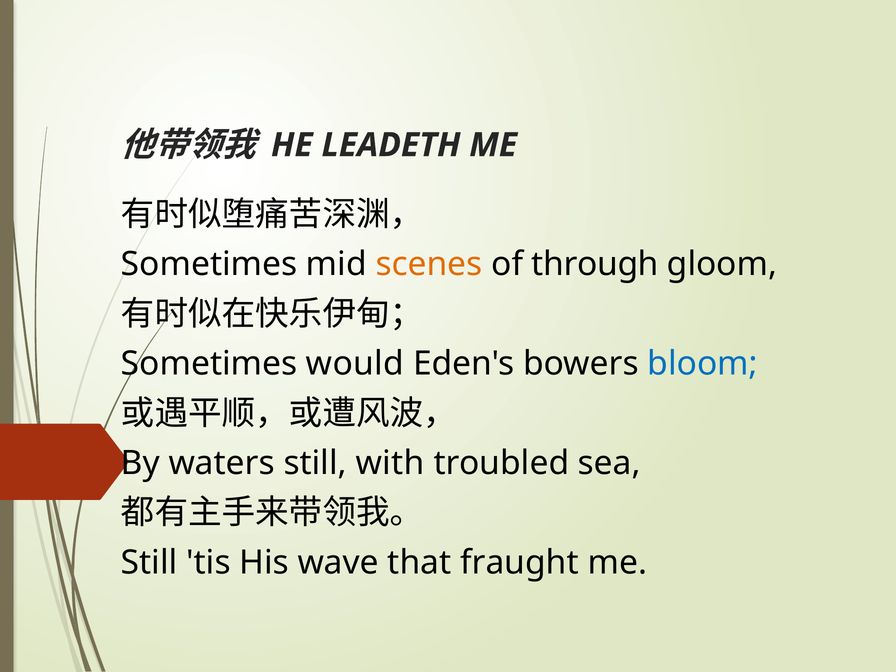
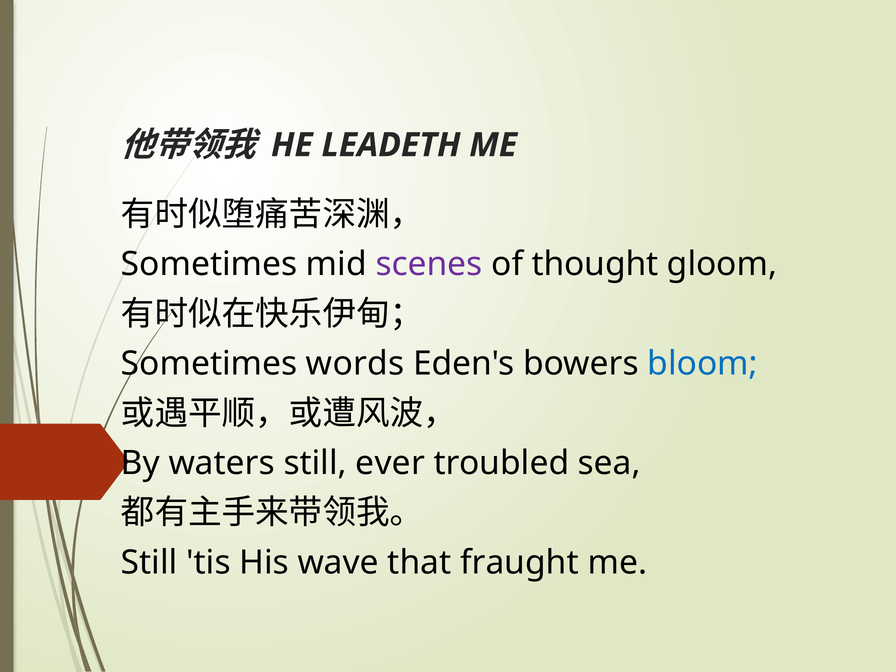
scenes colour: orange -> purple
through: through -> thought
would: would -> words
with: with -> ever
